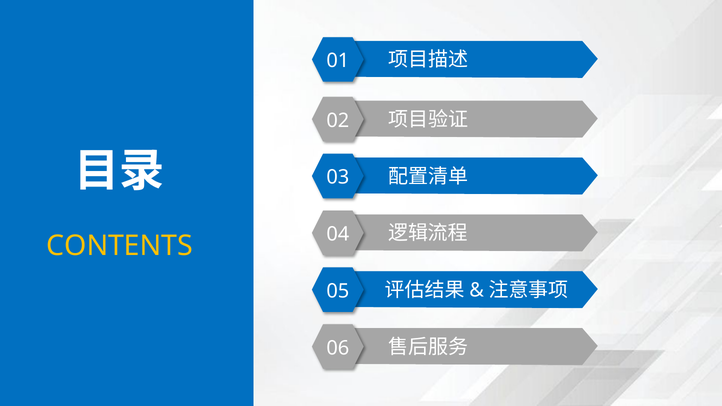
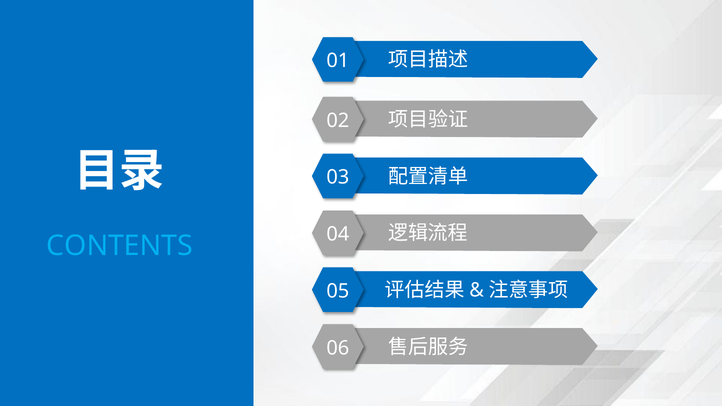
CONTENTS colour: yellow -> light blue
